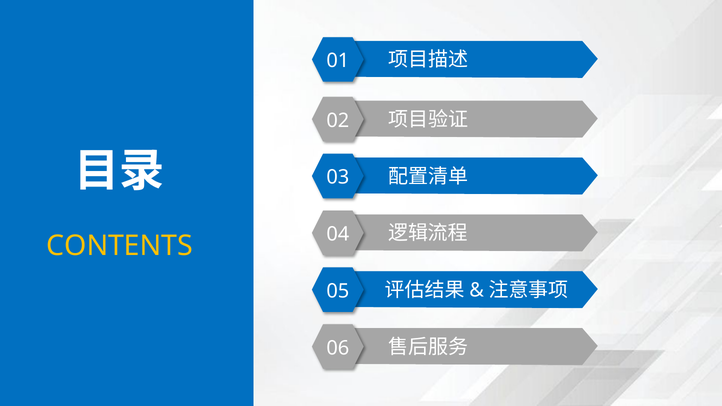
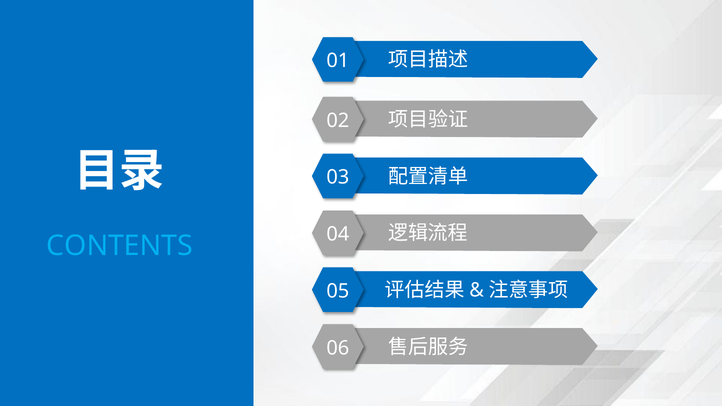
CONTENTS colour: yellow -> light blue
